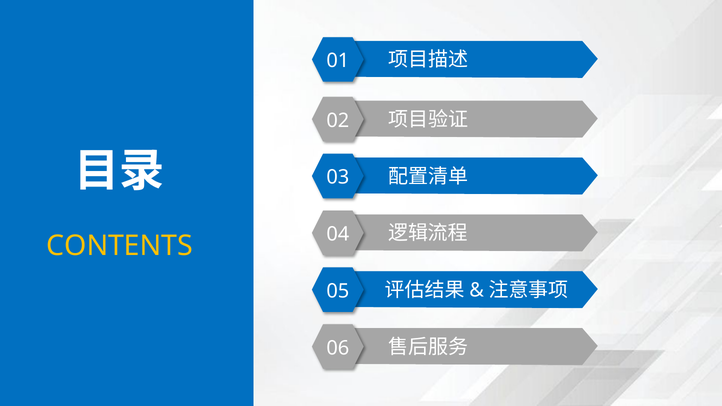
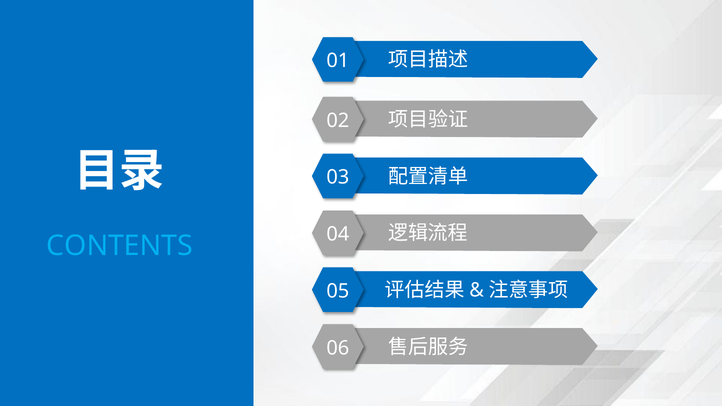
CONTENTS colour: yellow -> light blue
